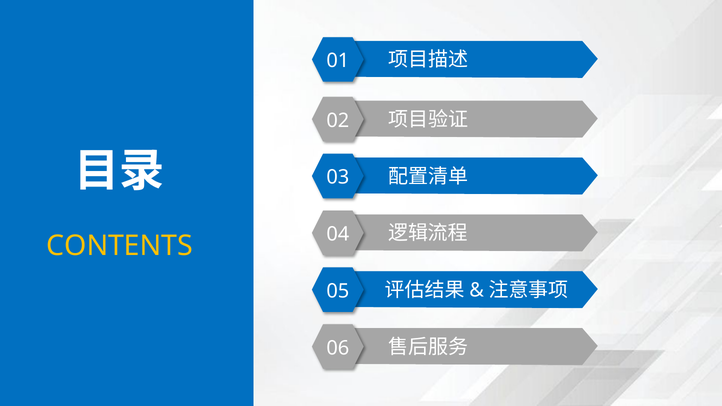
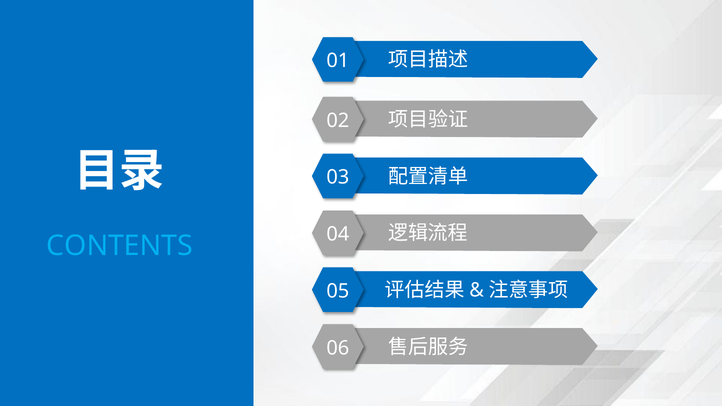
CONTENTS colour: yellow -> light blue
